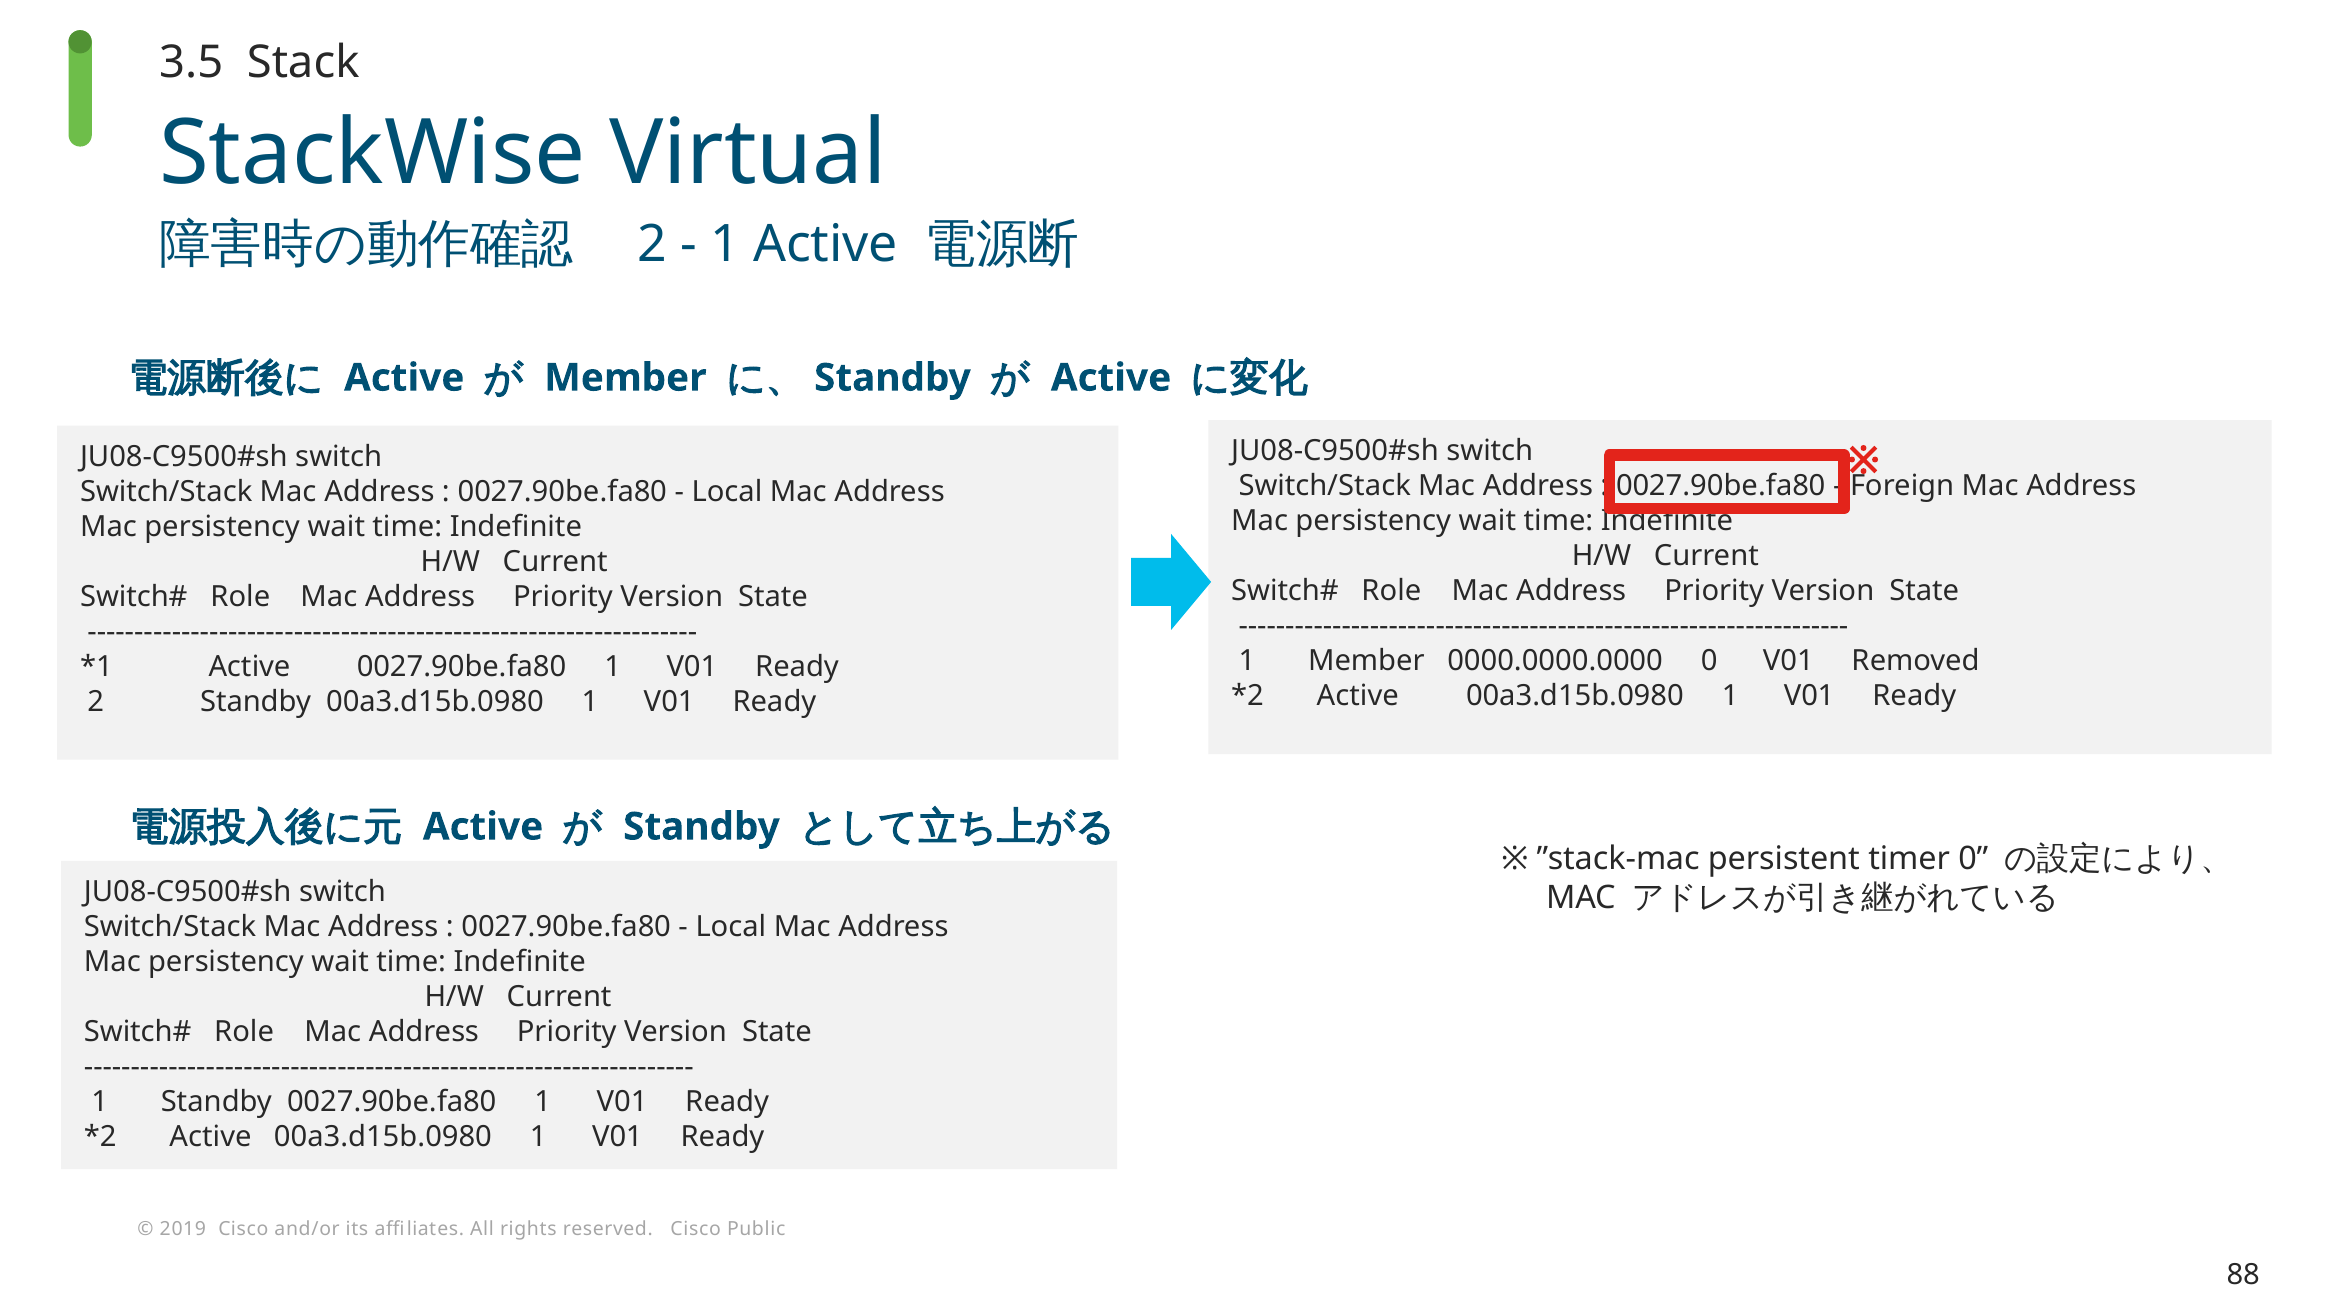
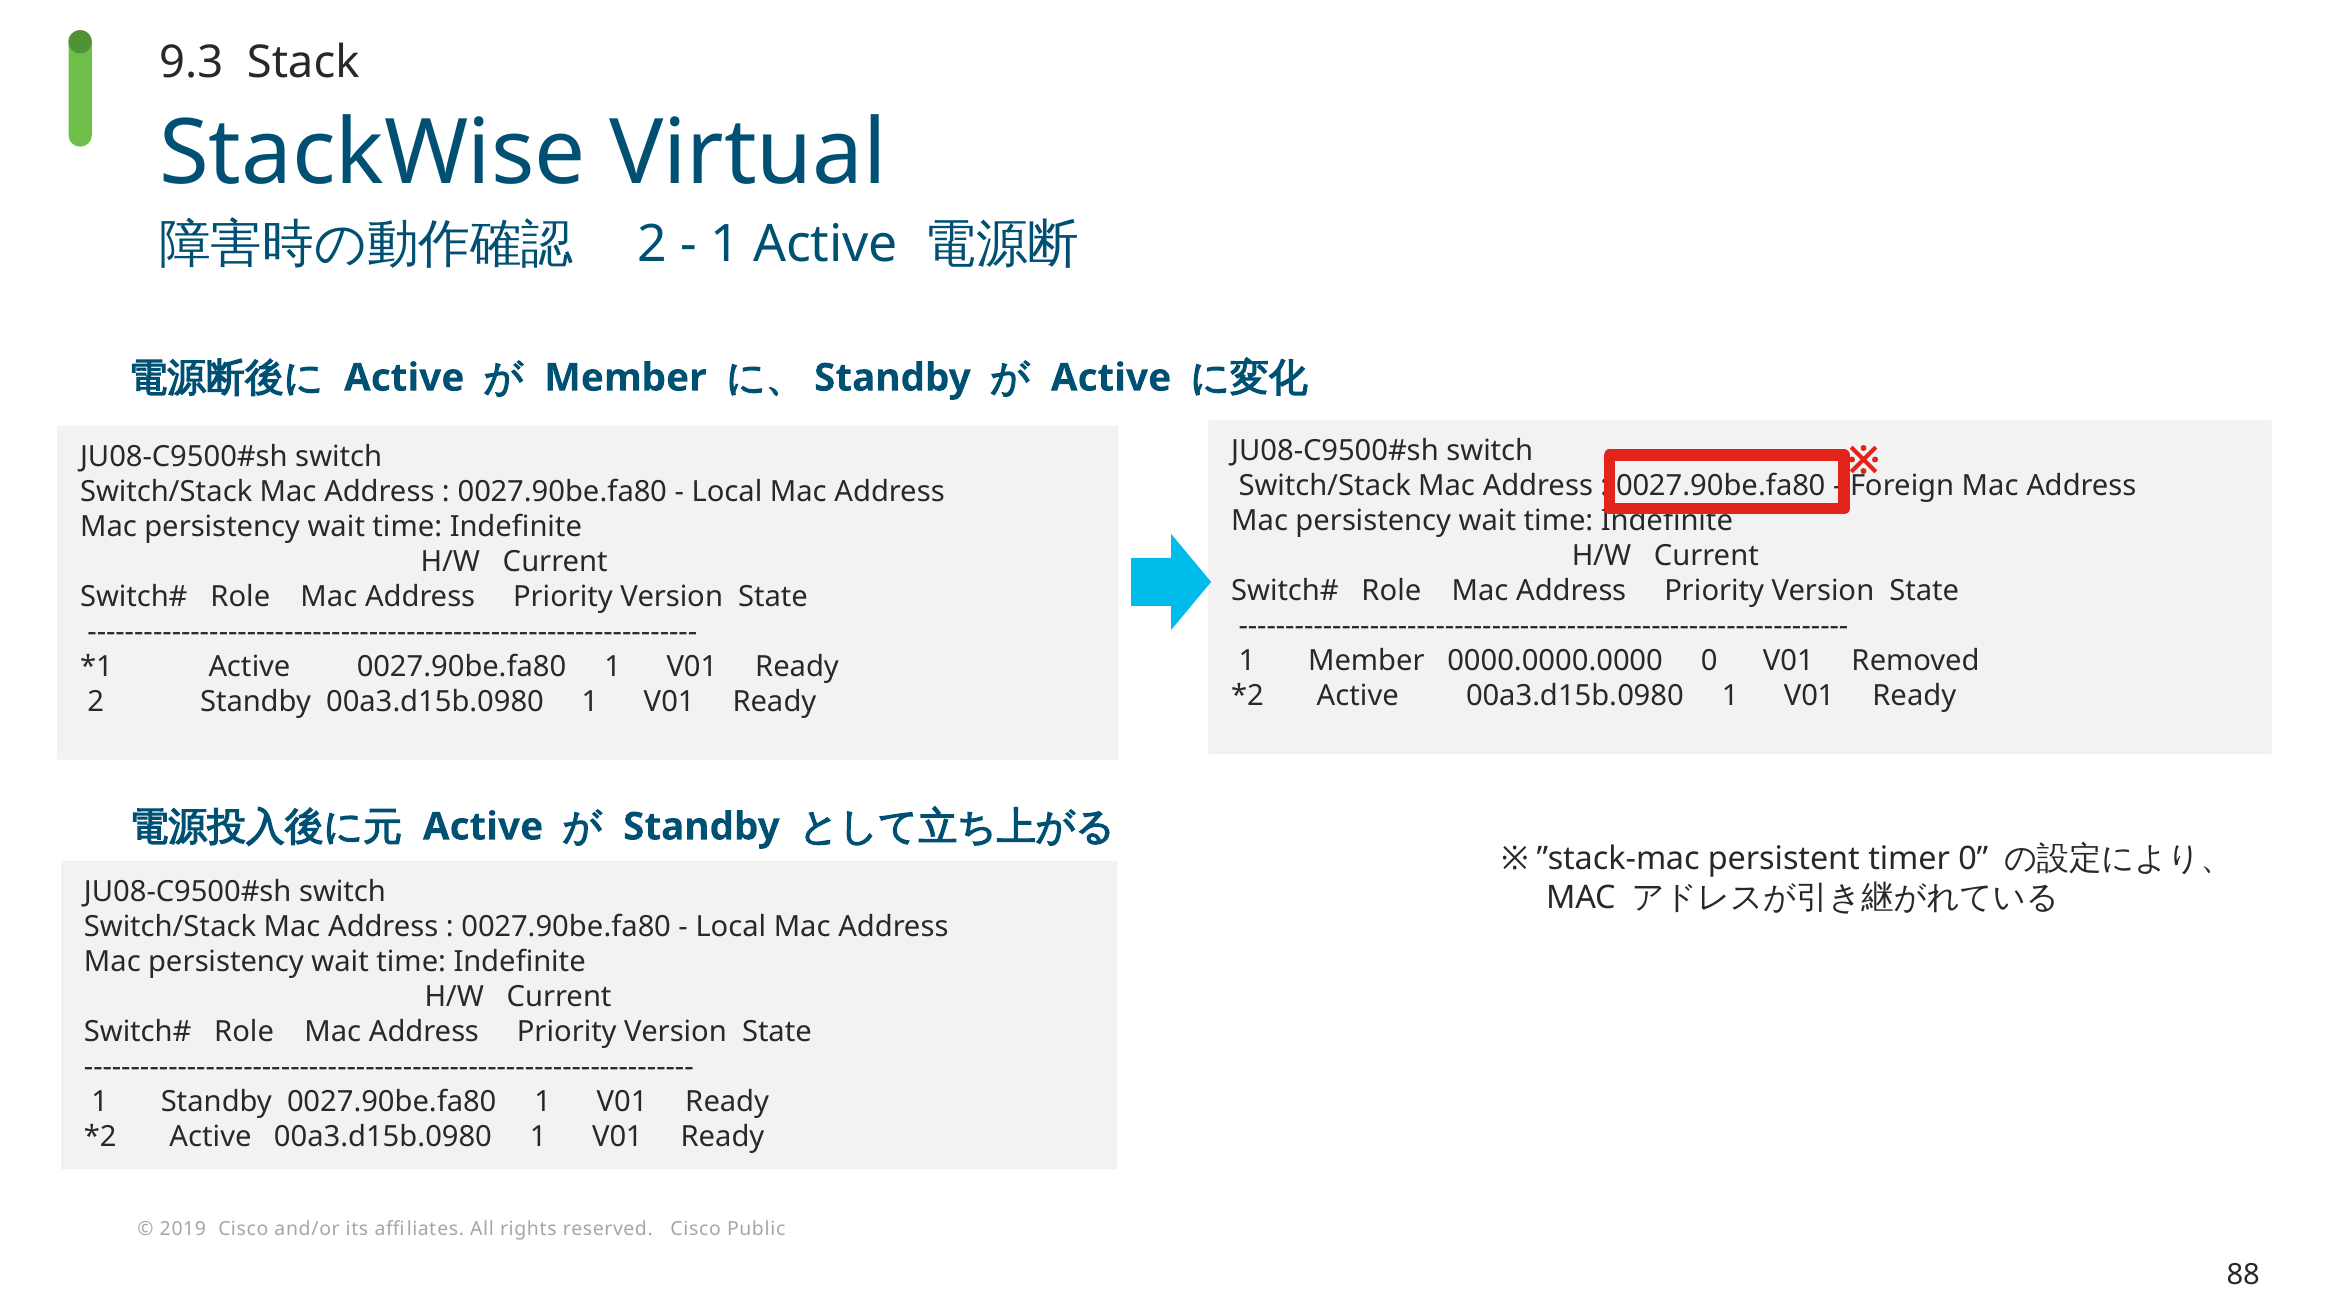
3.5: 3.5 -> 9.3
